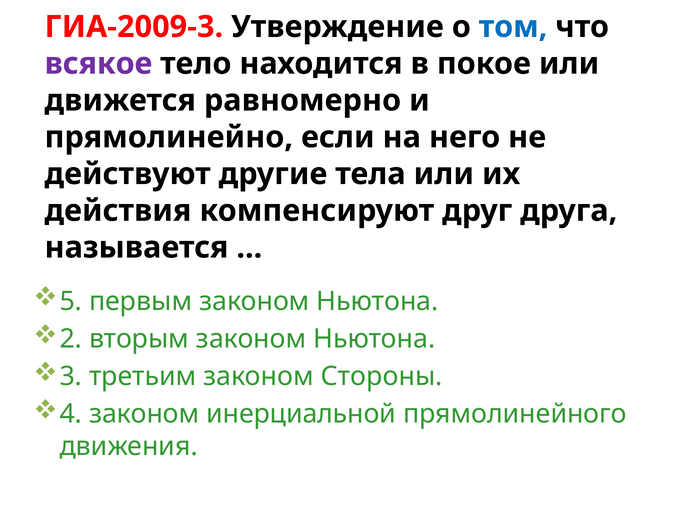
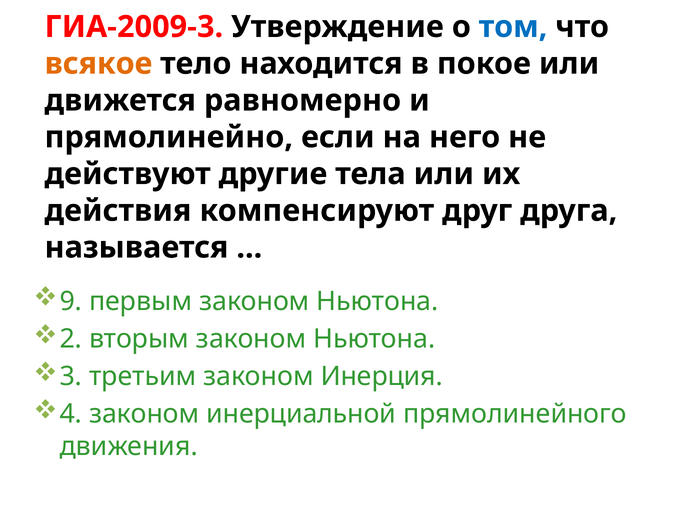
всякое colour: purple -> orange
5: 5 -> 9
Стороны: Стороны -> Инерция
